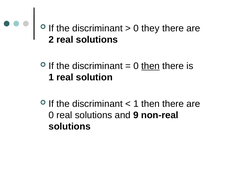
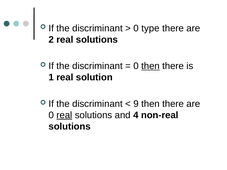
they: they -> type
1 at (136, 104): 1 -> 9
real at (64, 115) underline: none -> present
9: 9 -> 4
